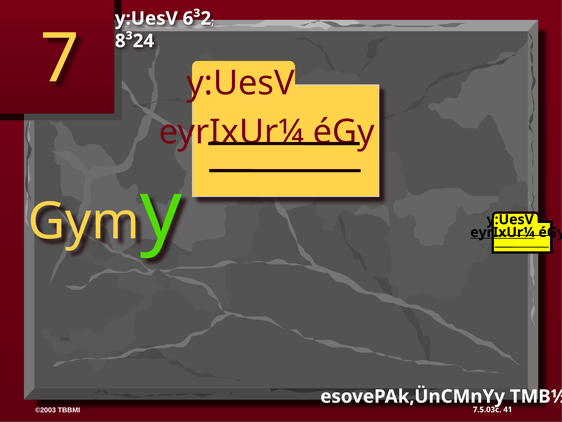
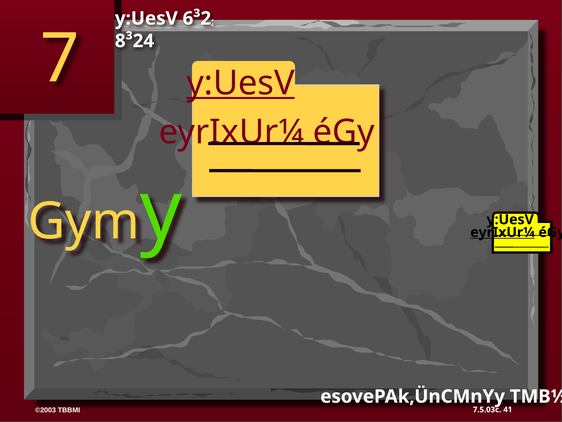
y:UesV at (241, 83) underline: none -> present
